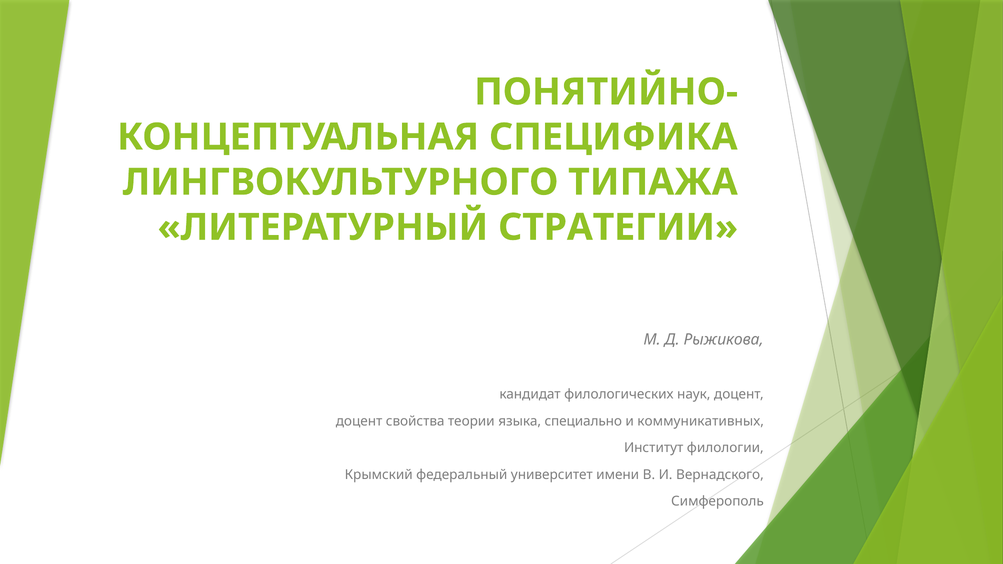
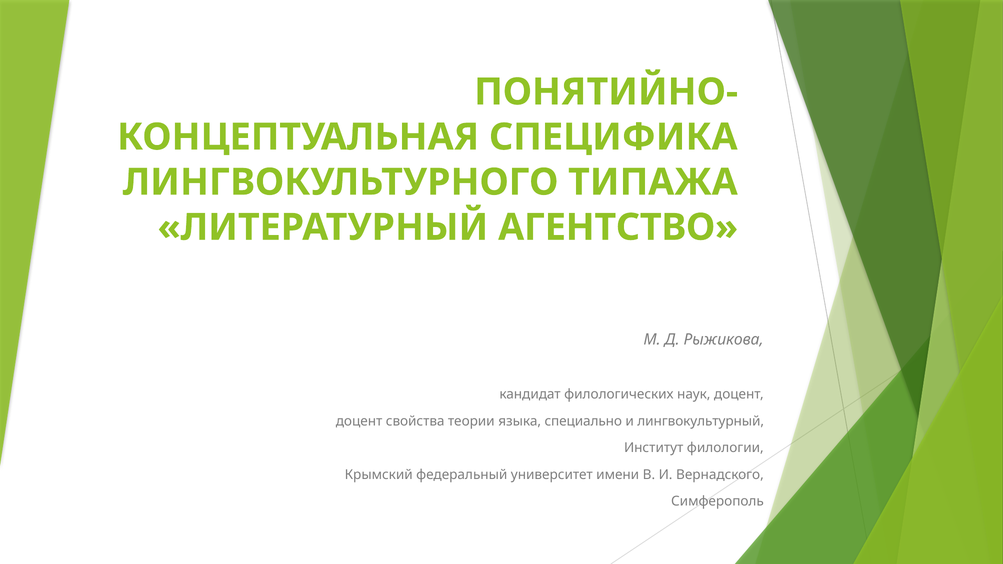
СТРАТЕГИИ: СТРАТЕГИИ -> АГЕНТСТВО
коммуникативных: коммуникативных -> лингвокультурный
